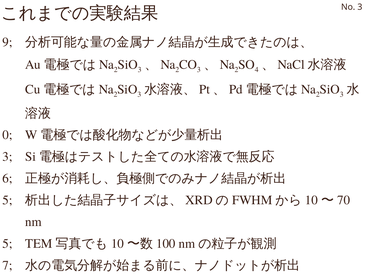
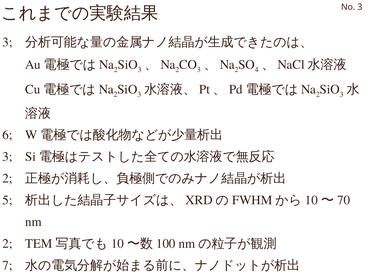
9 at (7, 42): 9 -> 3
0: 0 -> 6
6 at (7, 178): 6 -> 2
5 at (7, 244): 5 -> 2
